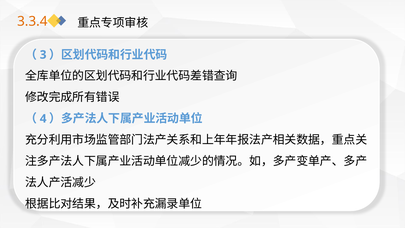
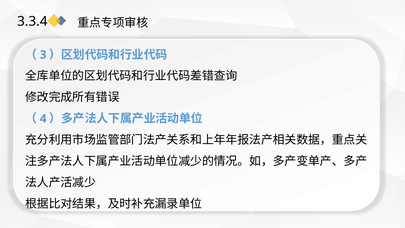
3.3.4 colour: orange -> black
